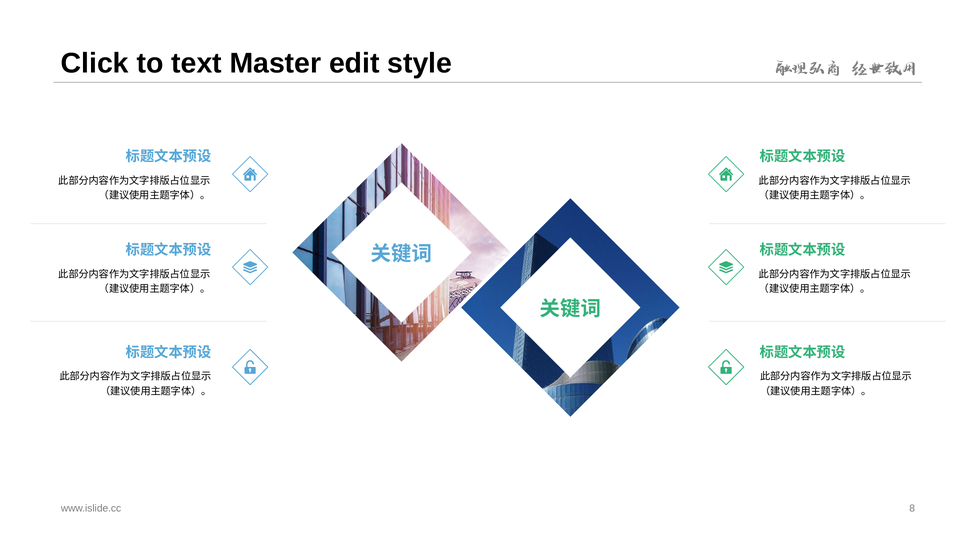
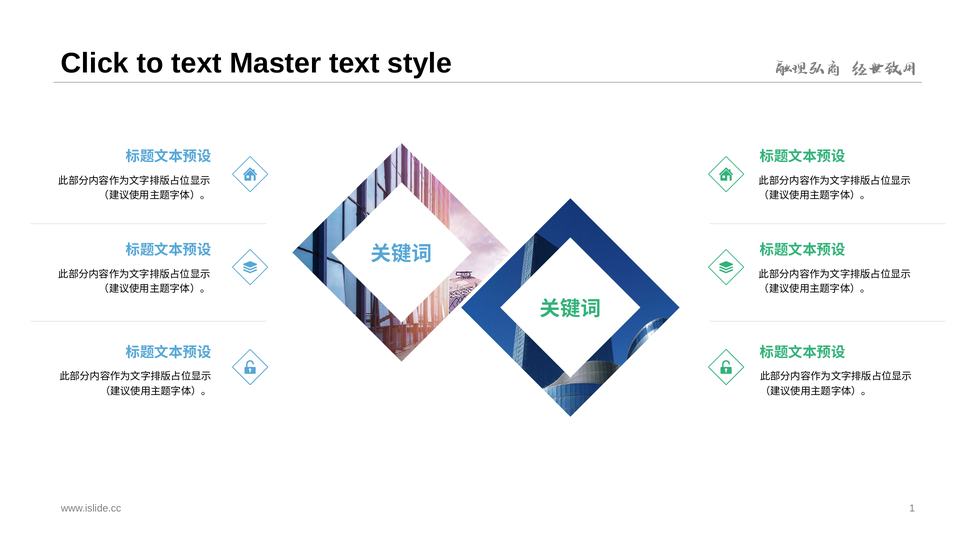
Master edit: edit -> text
8: 8 -> 1
